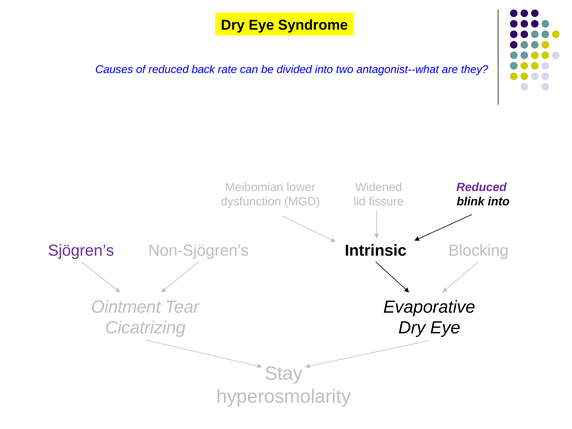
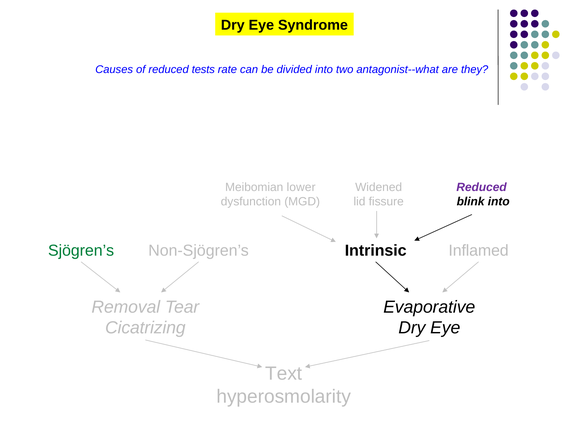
back: back -> tests
Sjögren’s colour: purple -> green
Blocking: Blocking -> Inflamed
Ointment: Ointment -> Removal
Stay: Stay -> Text
